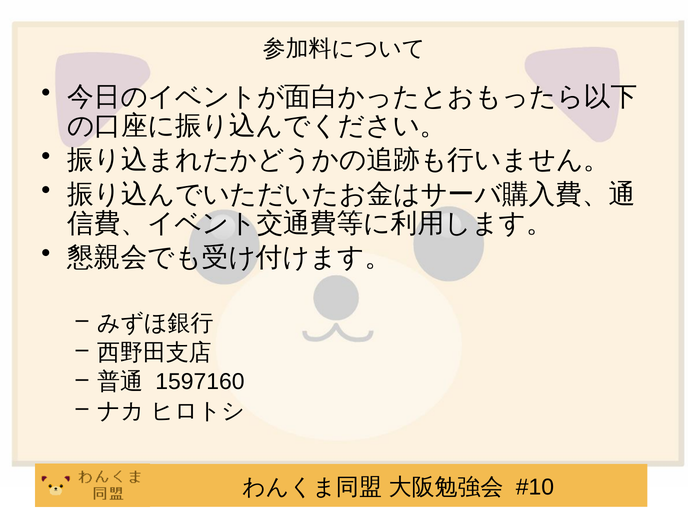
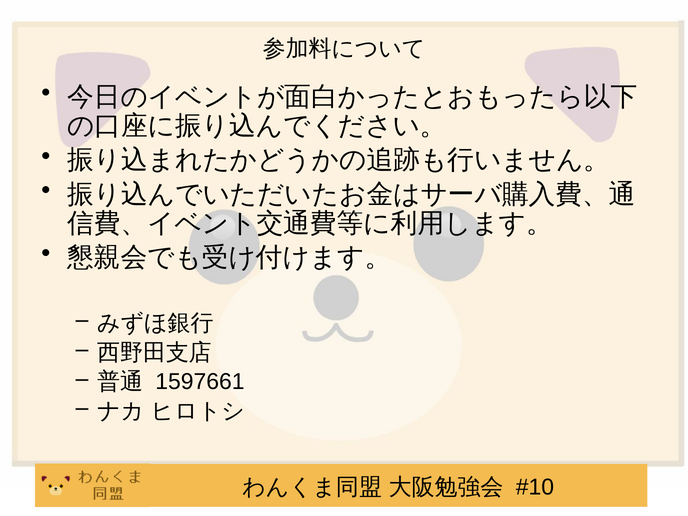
1597160: 1597160 -> 1597661
